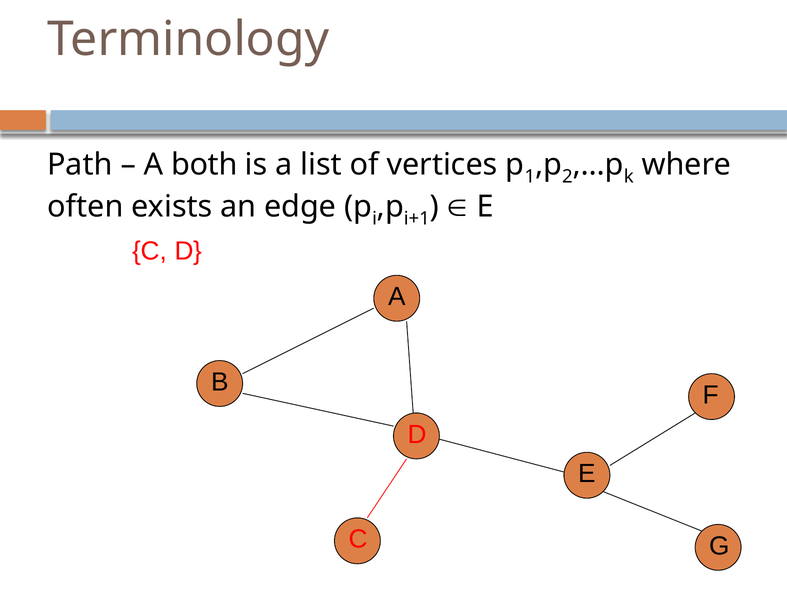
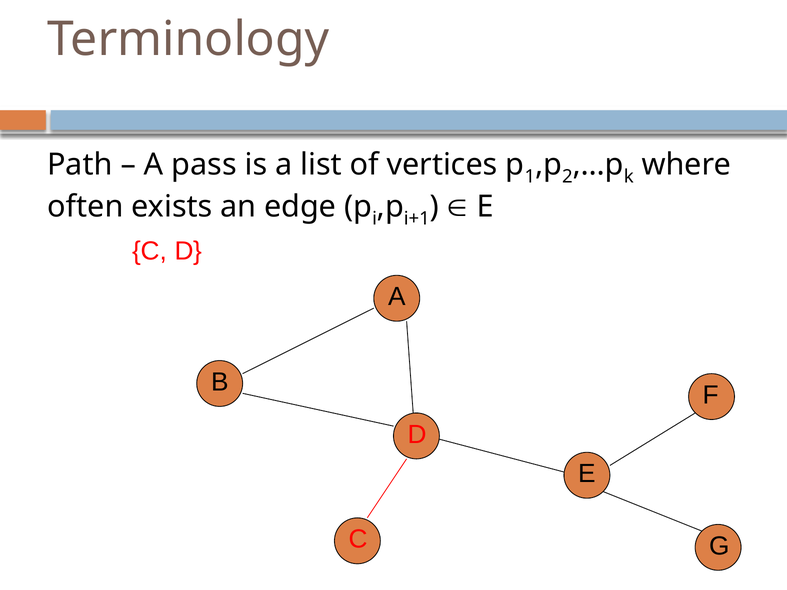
both: both -> pass
